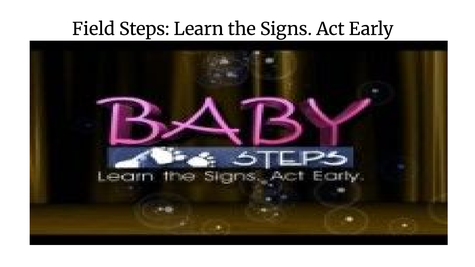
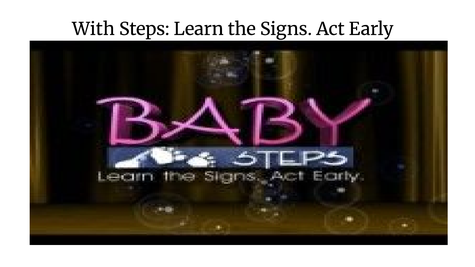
Field: Field -> With
